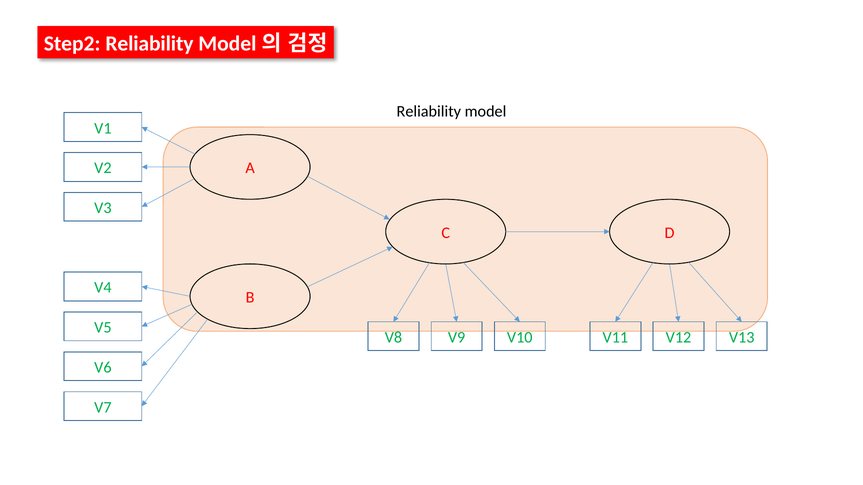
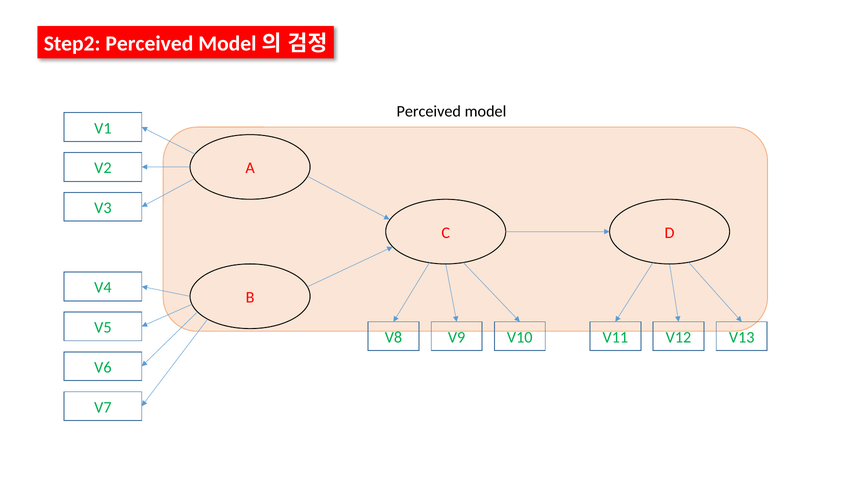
Step2 Reliability: Reliability -> Perceived
Reliability at (429, 112): Reliability -> Perceived
